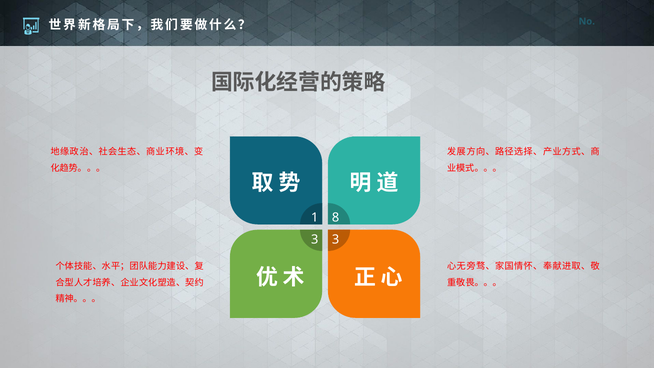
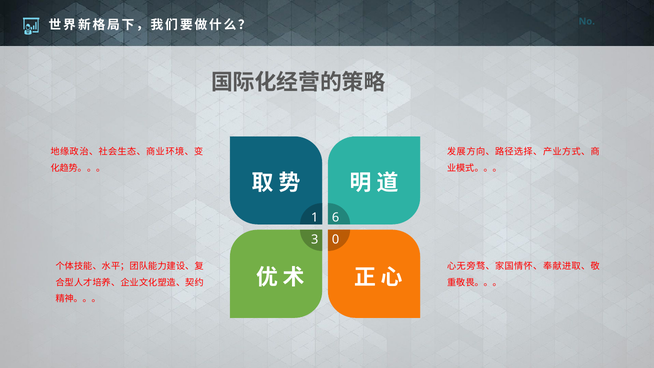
8: 8 -> 6
3 3: 3 -> 0
